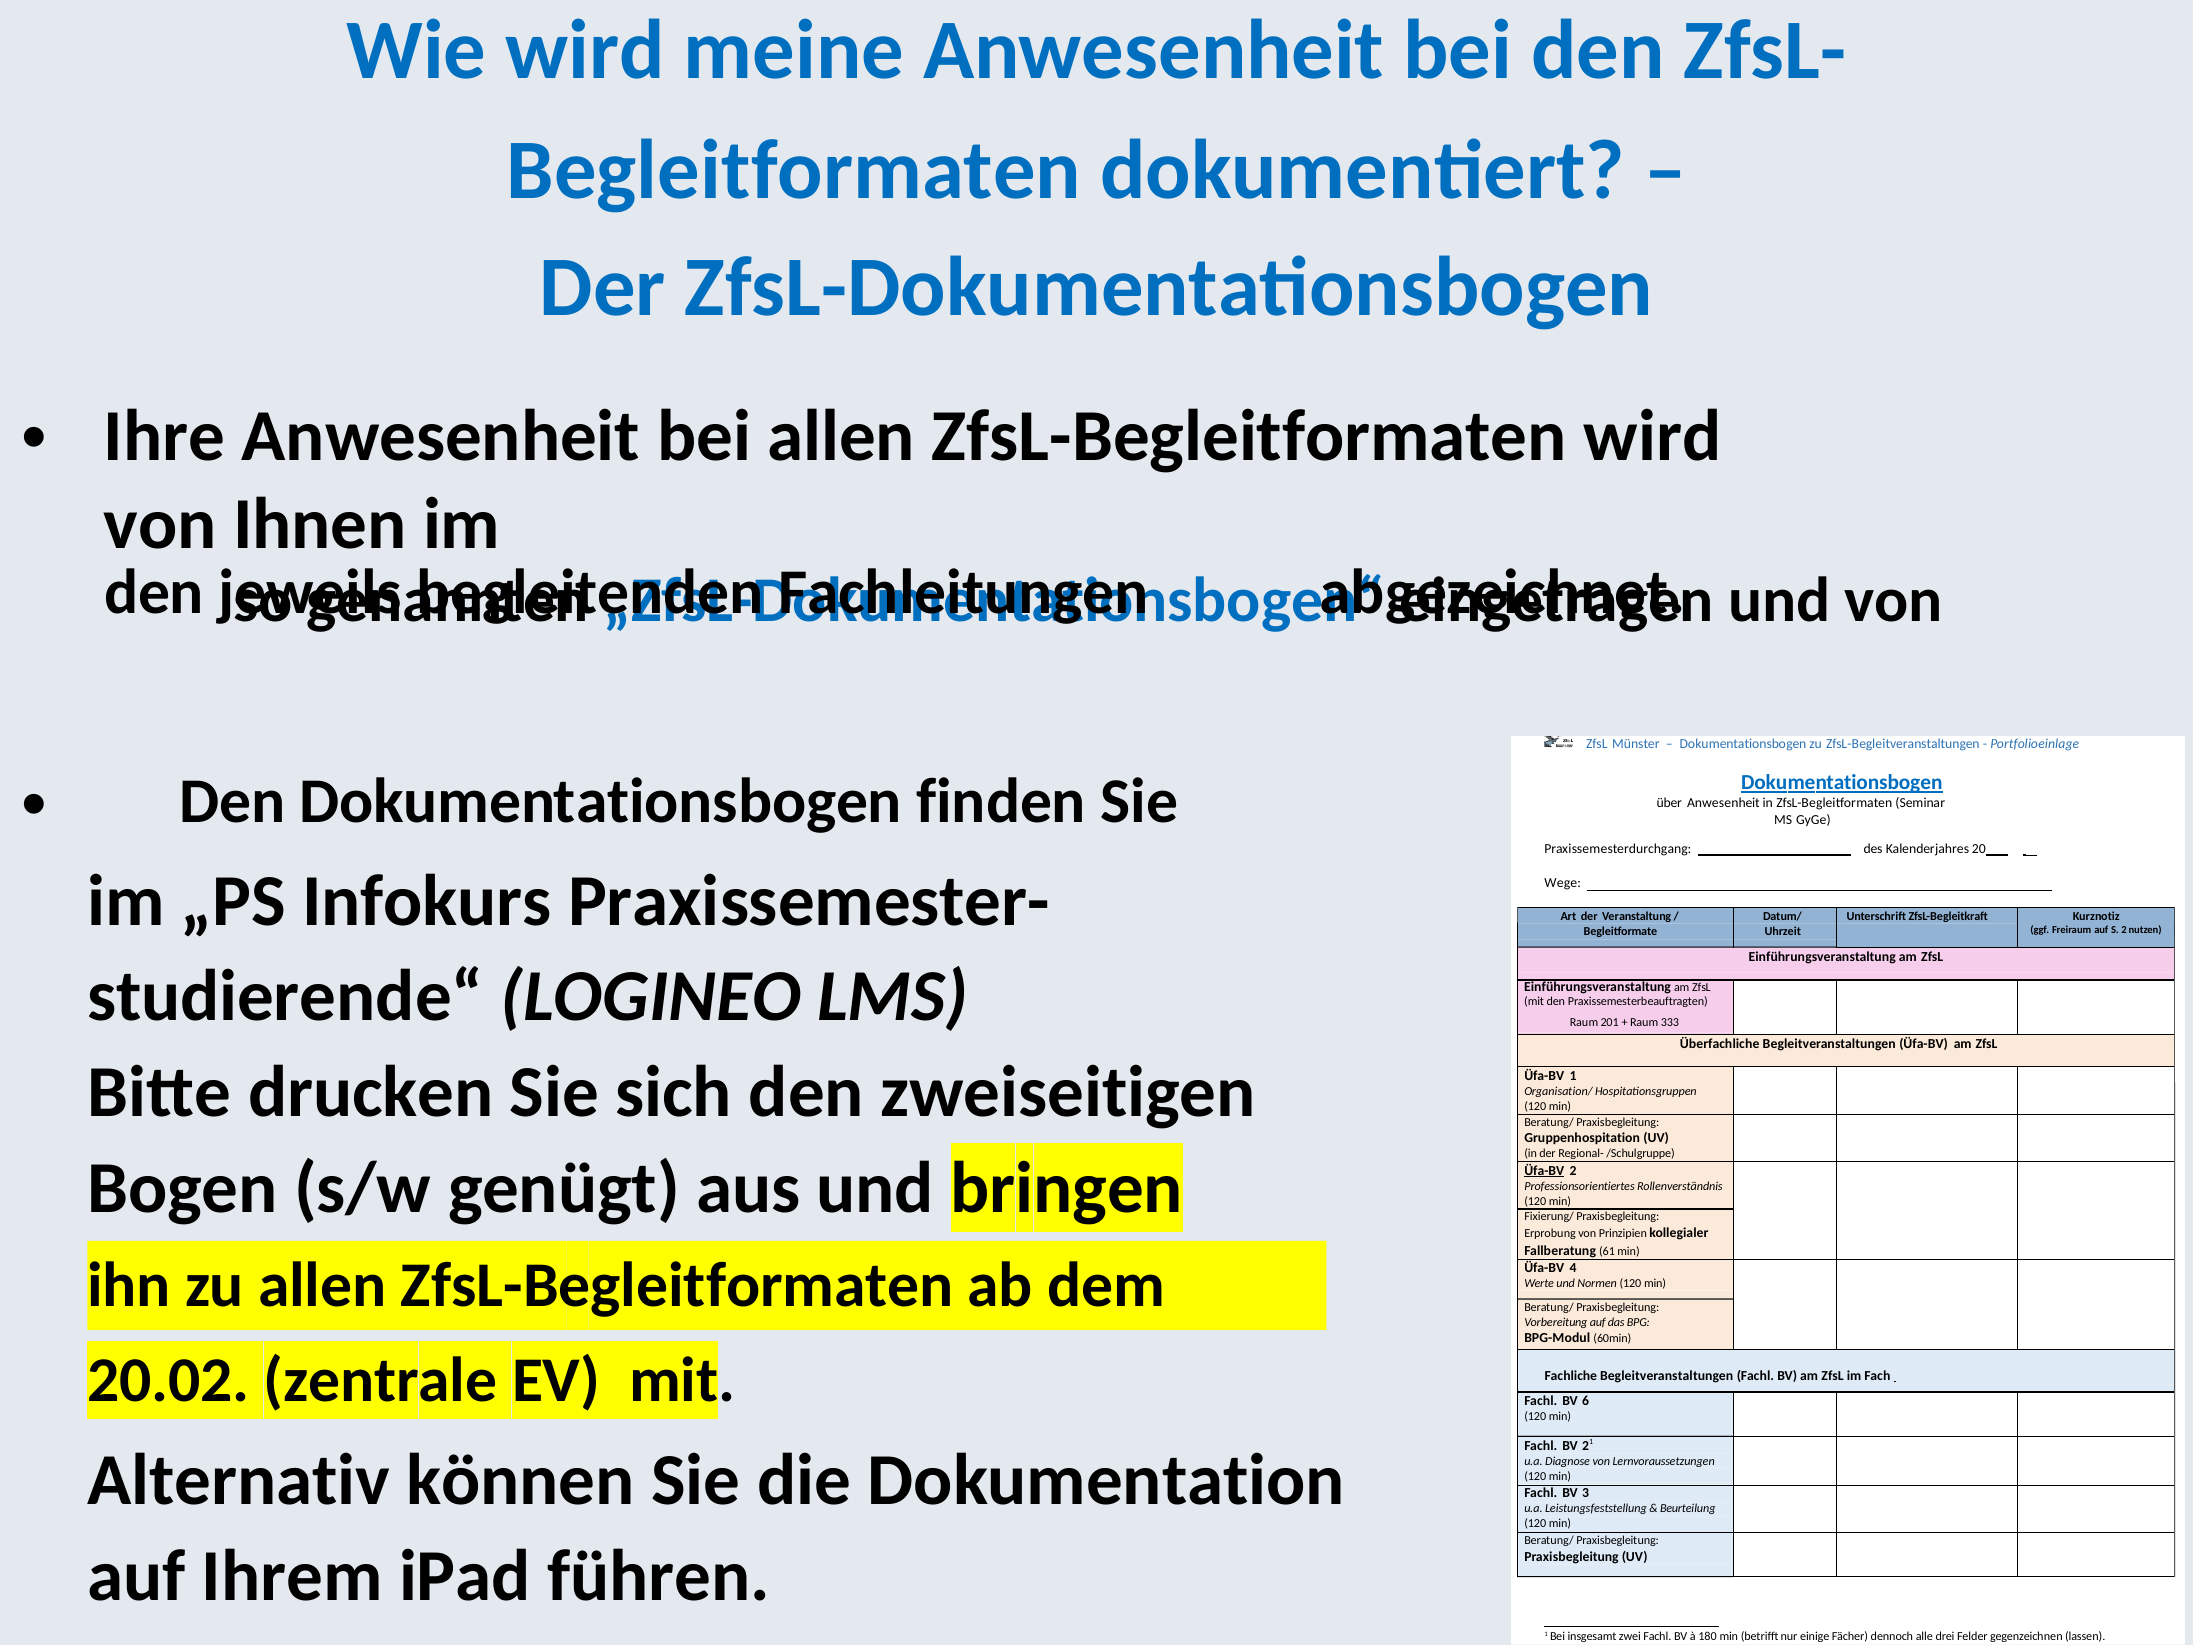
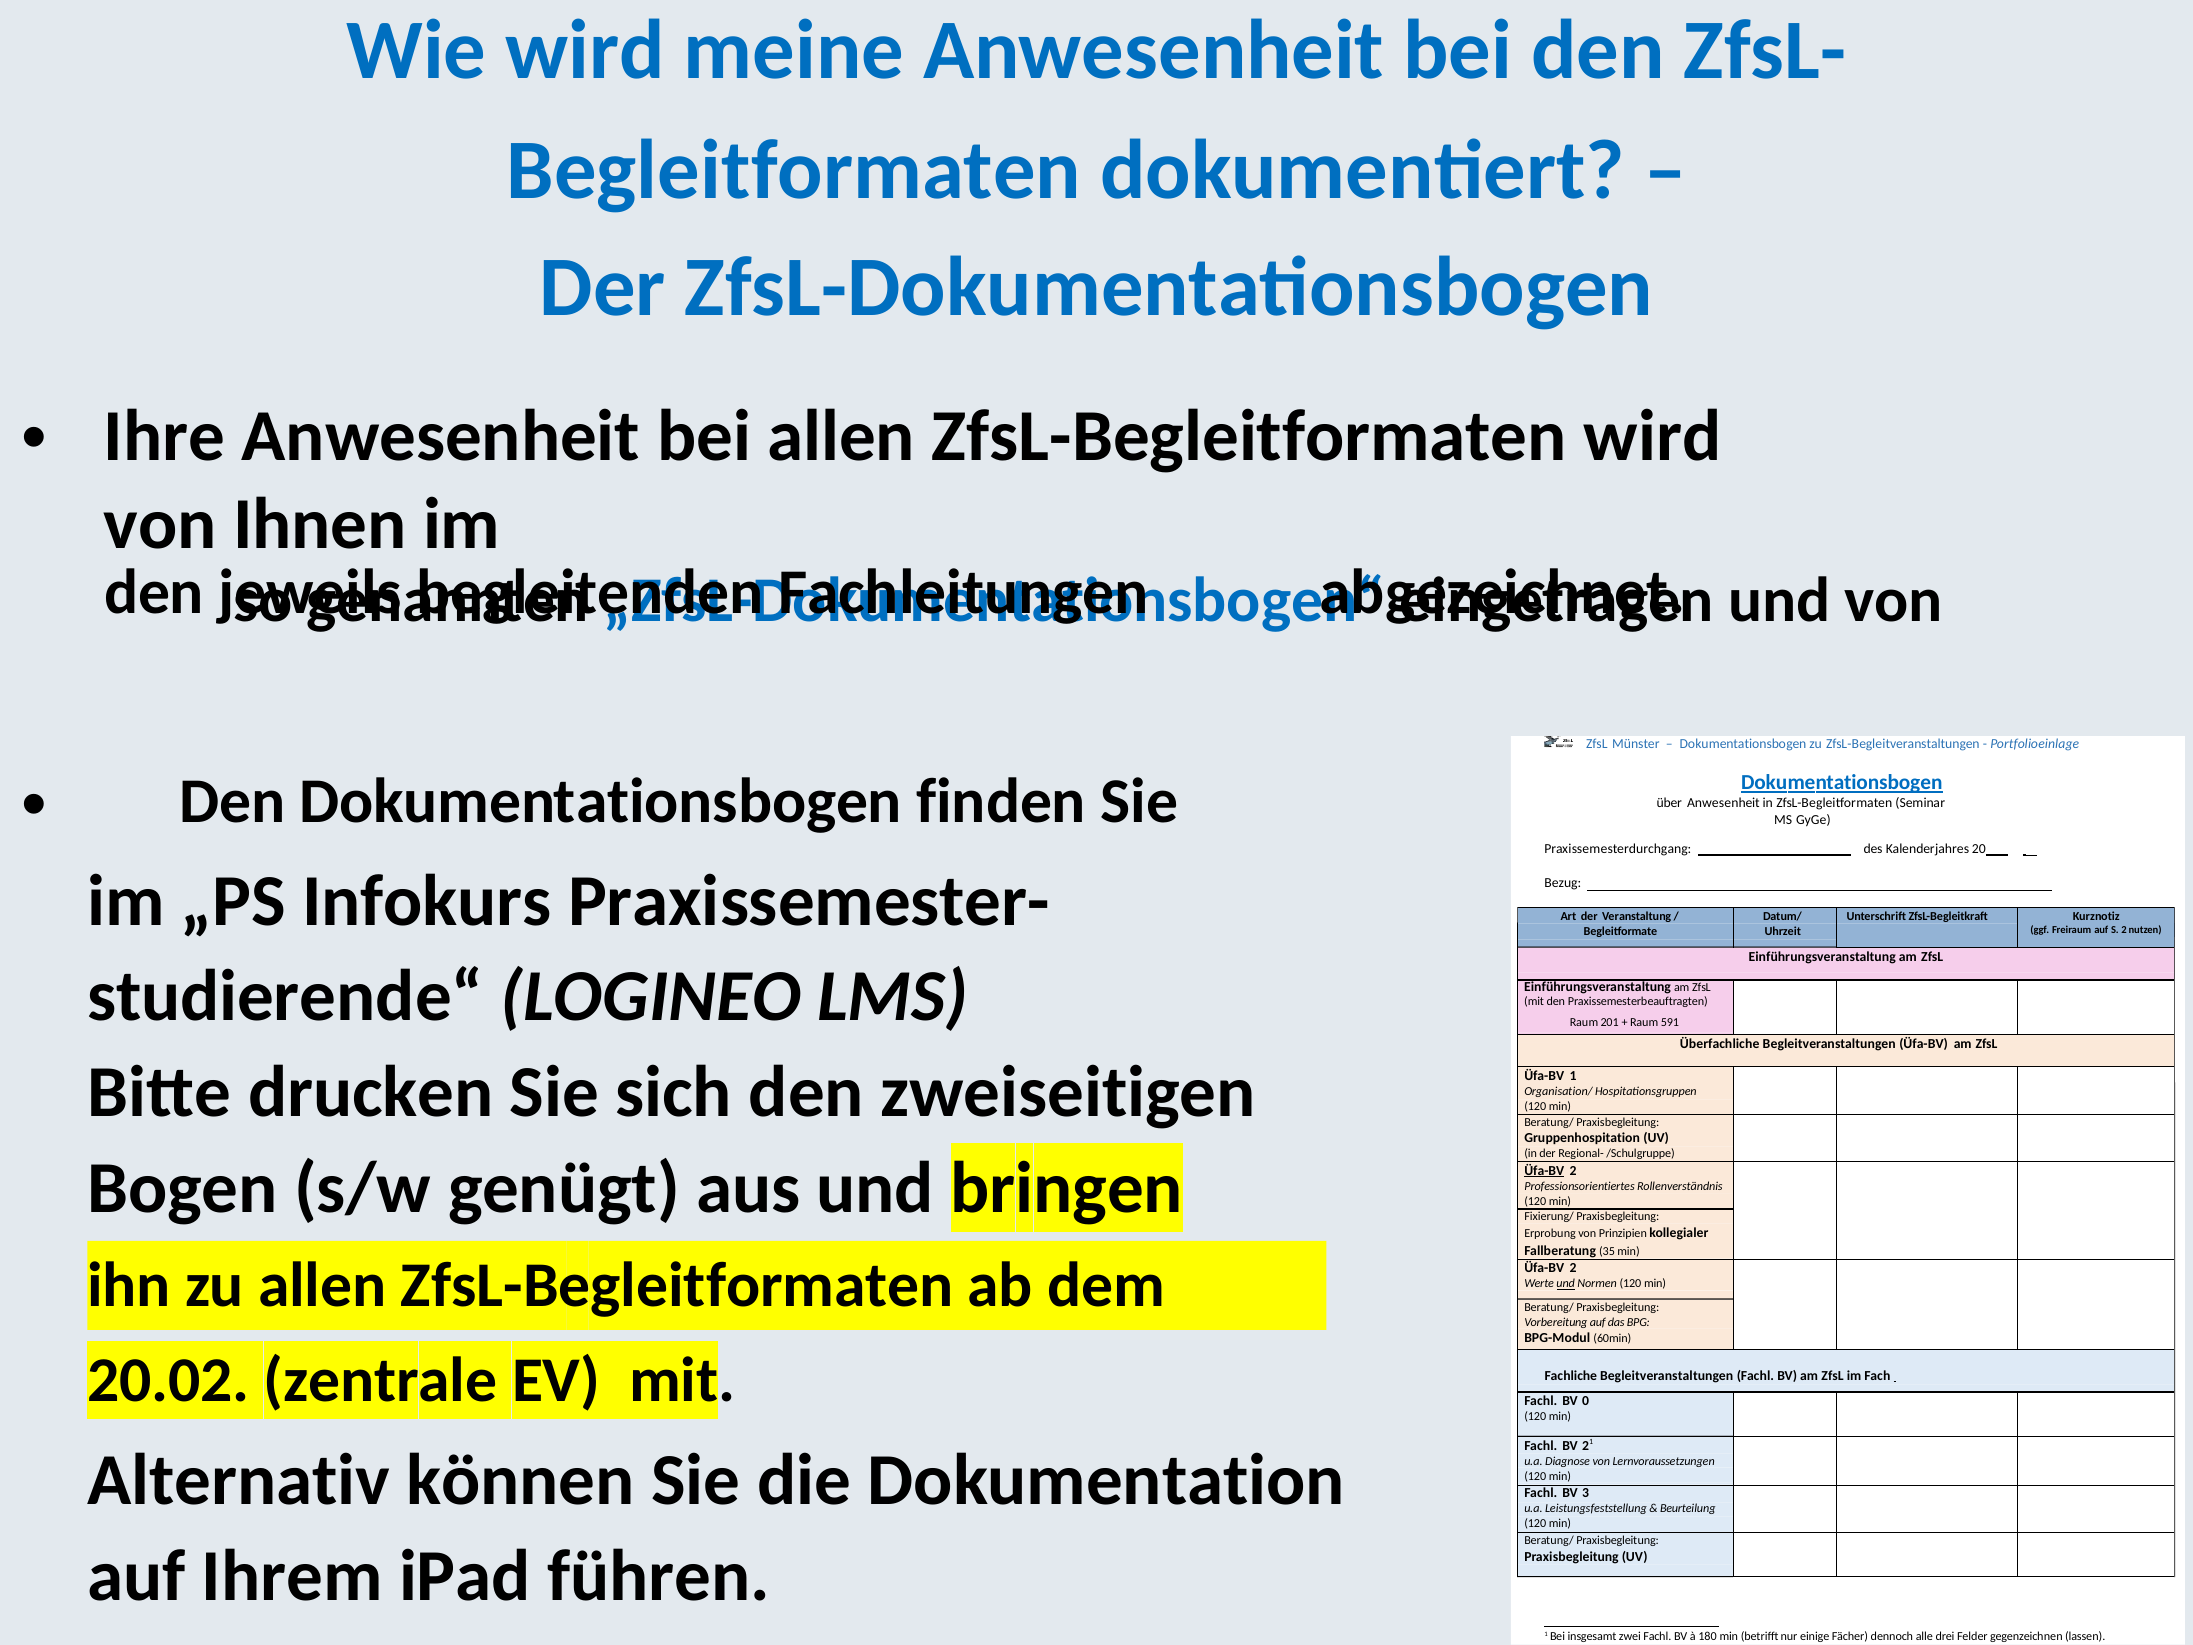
Wege: Wege -> Bezug
333: 333 -> 591
61: 61 -> 35
4 at (1573, 1268): 4 -> 2
und at (1566, 1283) underline: none -> present
6: 6 -> 0
